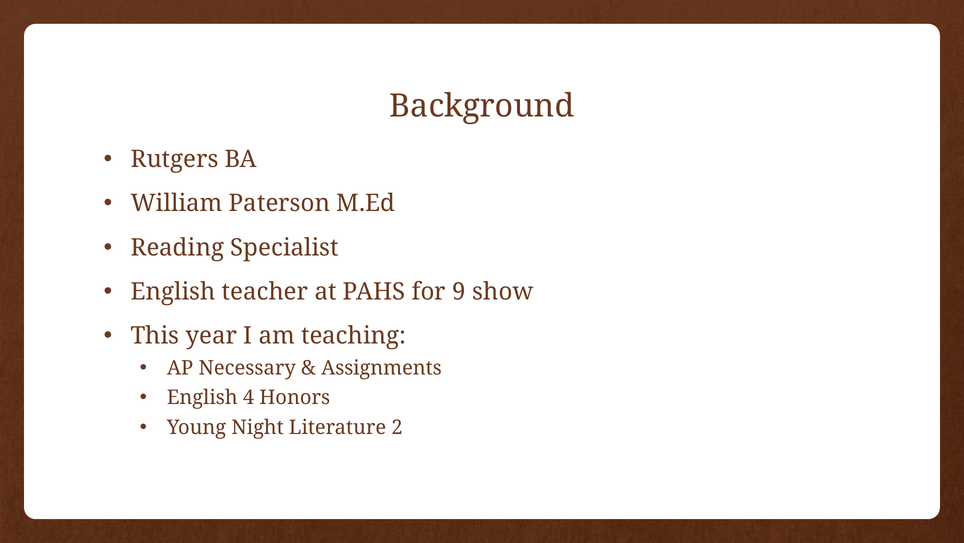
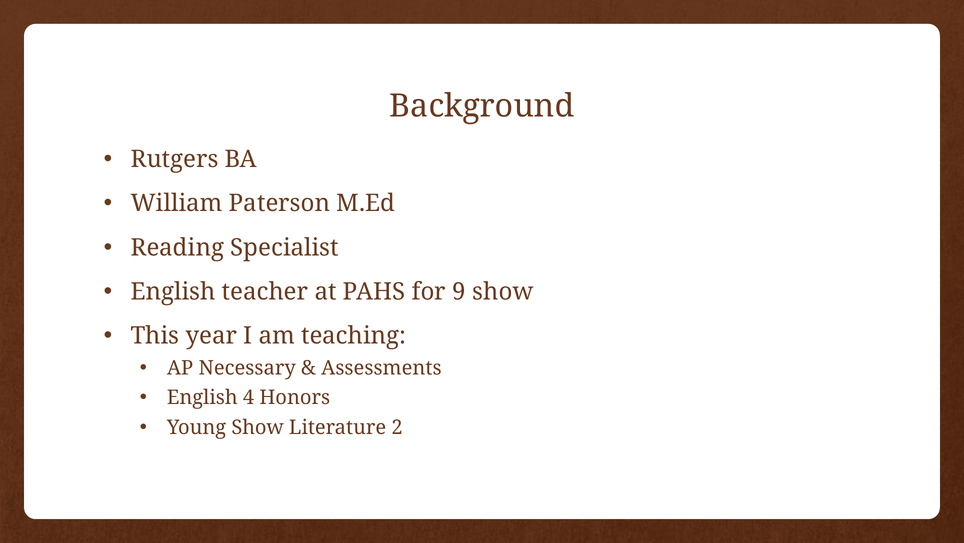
Assignments: Assignments -> Assessments
Young Night: Night -> Show
